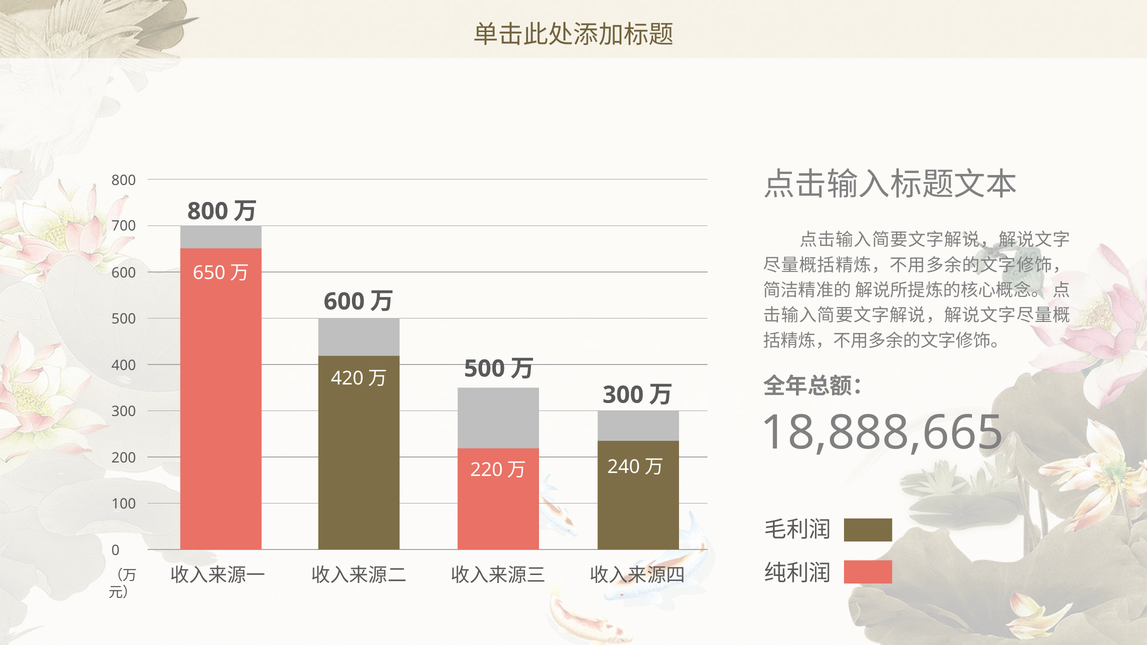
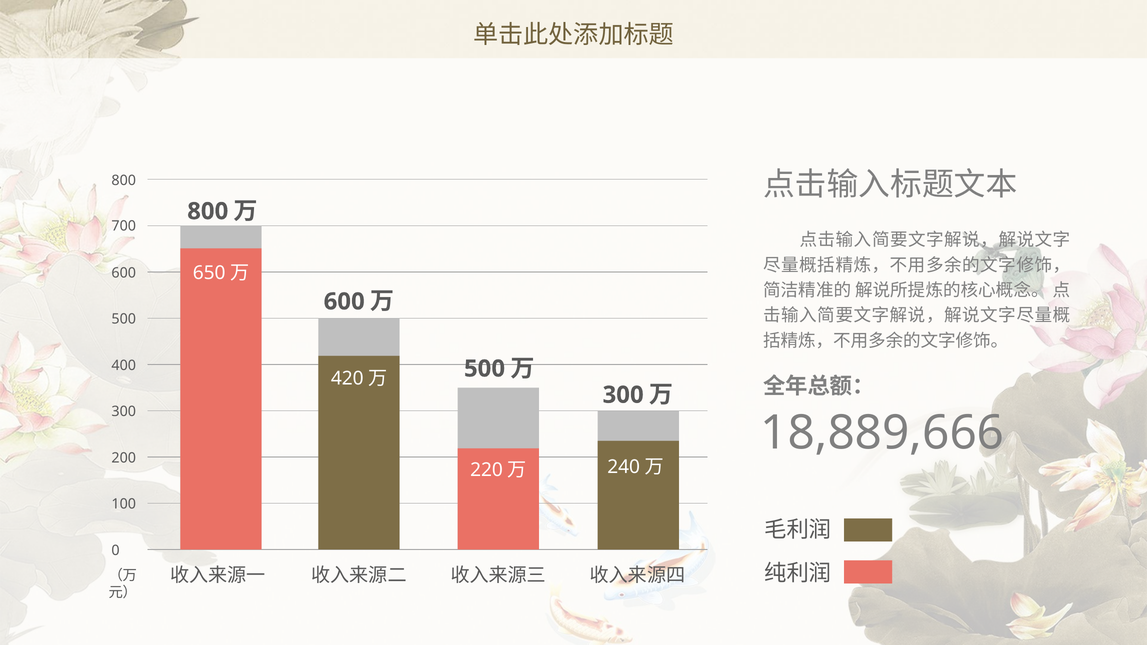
18,888,665: 18,888,665 -> 18,889,666
